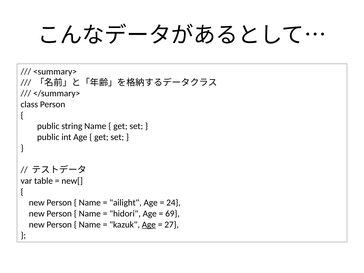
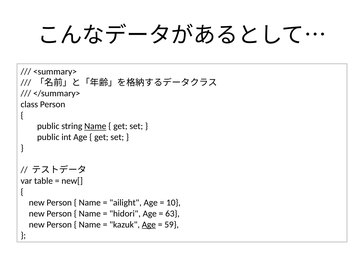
Name at (95, 126) underline: none -> present
24: 24 -> 10
69: 69 -> 63
27: 27 -> 59
